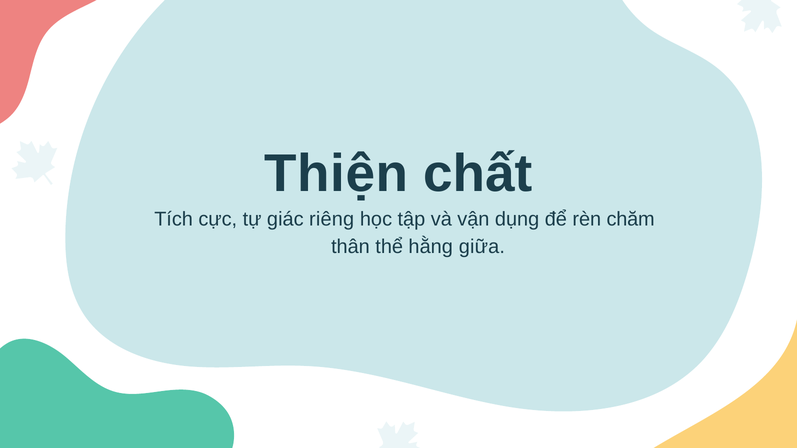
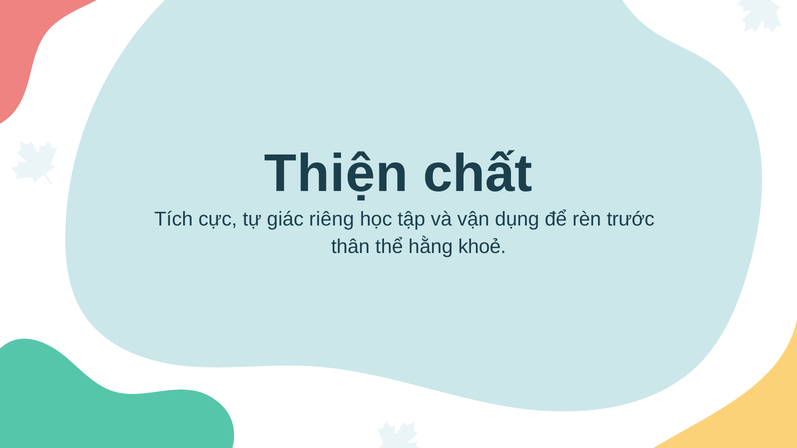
chăm: chăm -> trước
giữa: giữa -> khoẻ
